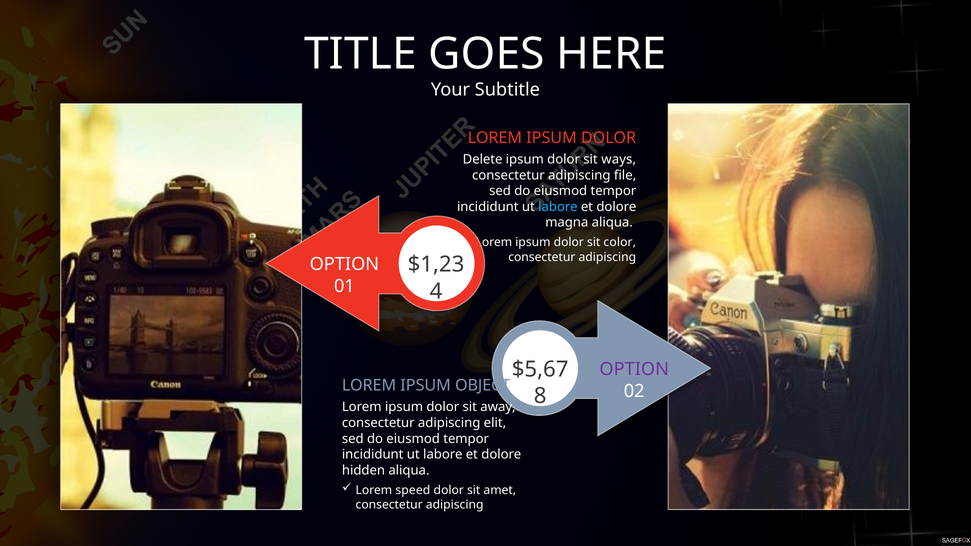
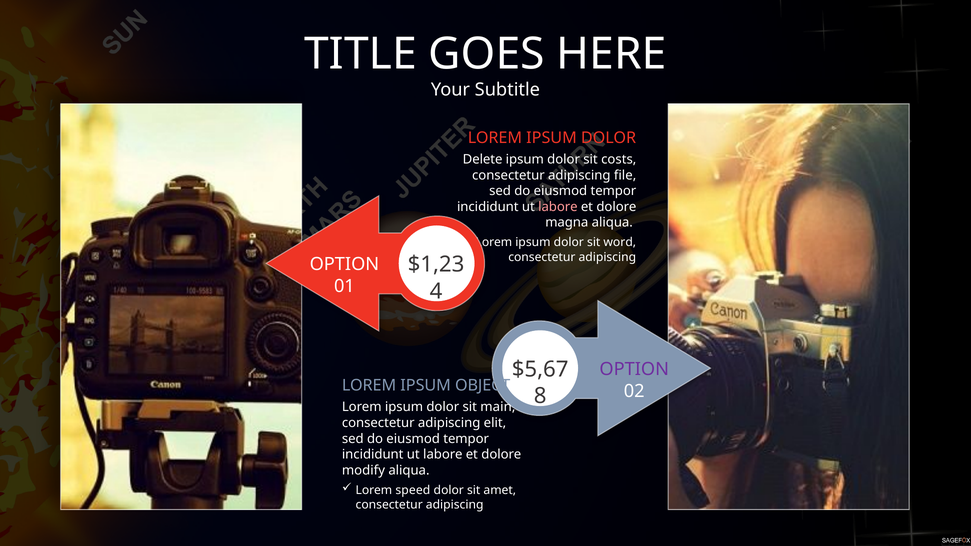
ways: ways -> costs
labore at (558, 207) colour: light blue -> pink
color: color -> word
away: away -> main
hidden: hidden -> modify
